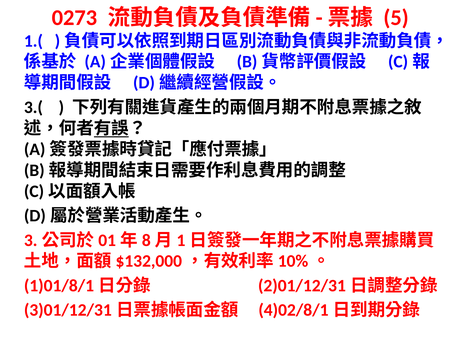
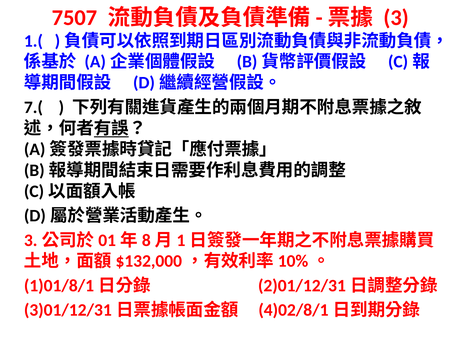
0273: 0273 -> 7507
5: 5 -> 3
3.(: 3.( -> 7.(
